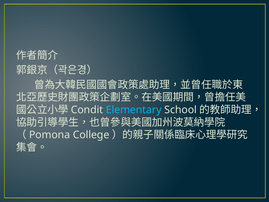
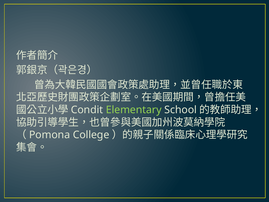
Elementary colour: light blue -> light green
